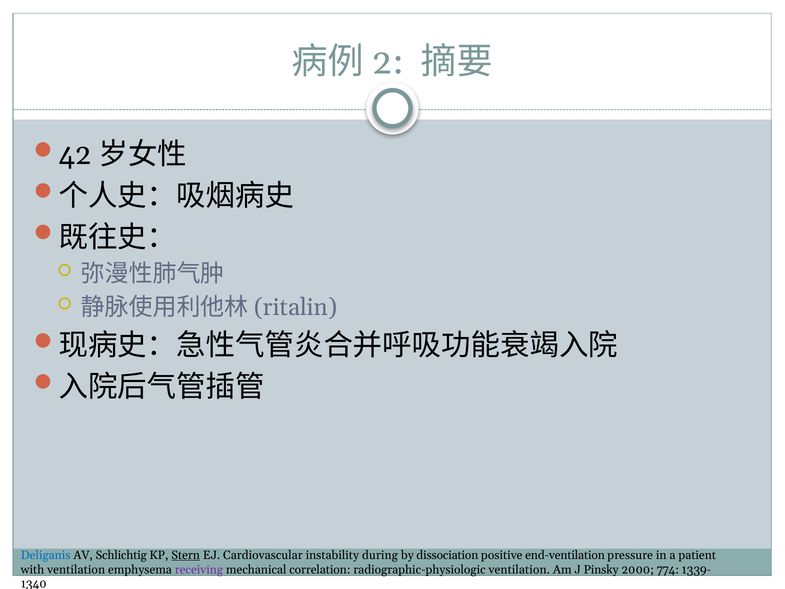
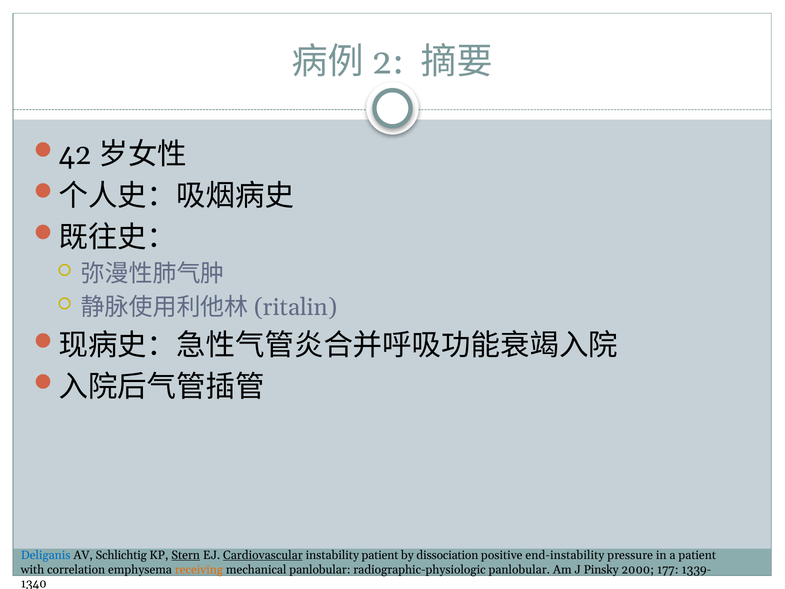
Cardiovascular underline: none -> present
instability during: during -> patient
end-ventilation: end-ventilation -> end-instability
with ventilation: ventilation -> correlation
receiving colour: purple -> orange
mechanical correlation: correlation -> panlobular
radiographic-physiologic ventilation: ventilation -> panlobular
774: 774 -> 177
